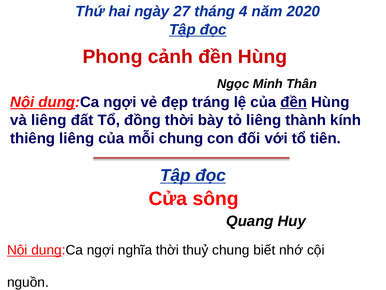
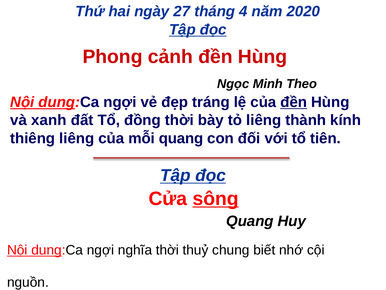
Thân: Thân -> Theo
và liêng: liêng -> xanh
mỗi chung: chung -> quang
sông underline: none -> present
